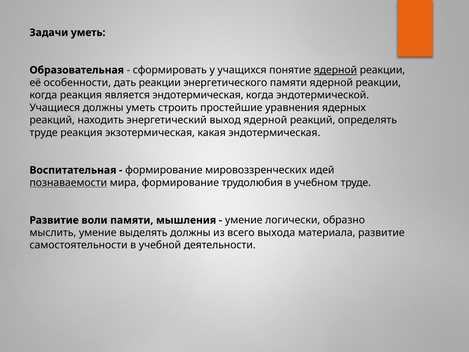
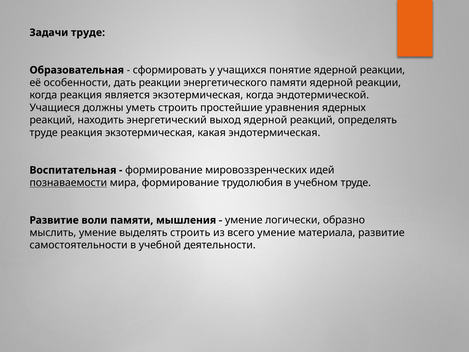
Задачи уметь: уметь -> труде
ядерной at (335, 70) underline: present -> none
является эндотермическая: эндотермическая -> экзотермическая
выделять должны: должны -> строить
всего выхода: выхода -> умение
